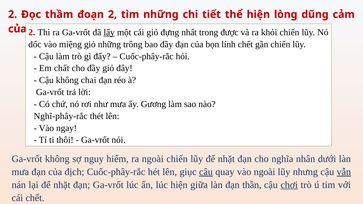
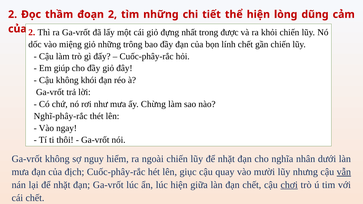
lấy underline: present -> none
chất: chất -> giúp
chai: chai -> khói
Gương: Gương -> Chừng
cậu at (206, 172) underline: present -> none
vào ngoài: ngoài -> mười
đạn thần: thần -> chết
